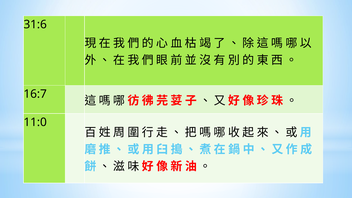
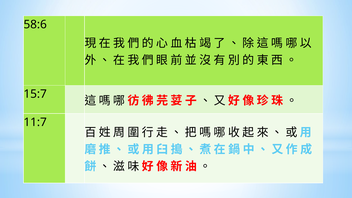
31:6: 31:6 -> 58:6
16:7: 16:7 -> 15:7
11:0: 11:0 -> 11:7
